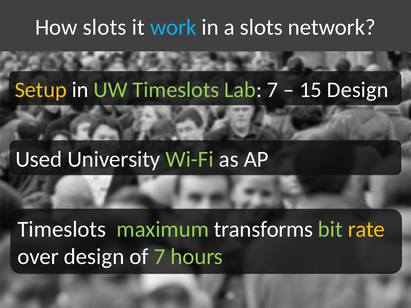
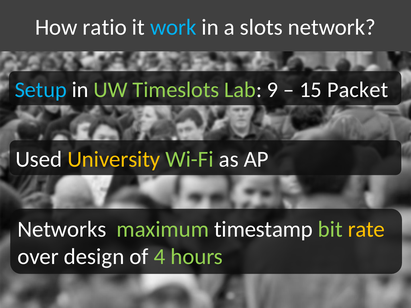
How slots: slots -> ratio
Setup colour: yellow -> light blue
Lab 7: 7 -> 9
15 Design: Design -> Packet
University colour: white -> yellow
Timeslots at (62, 229): Timeslots -> Networks
transforms: transforms -> timestamp
of 7: 7 -> 4
